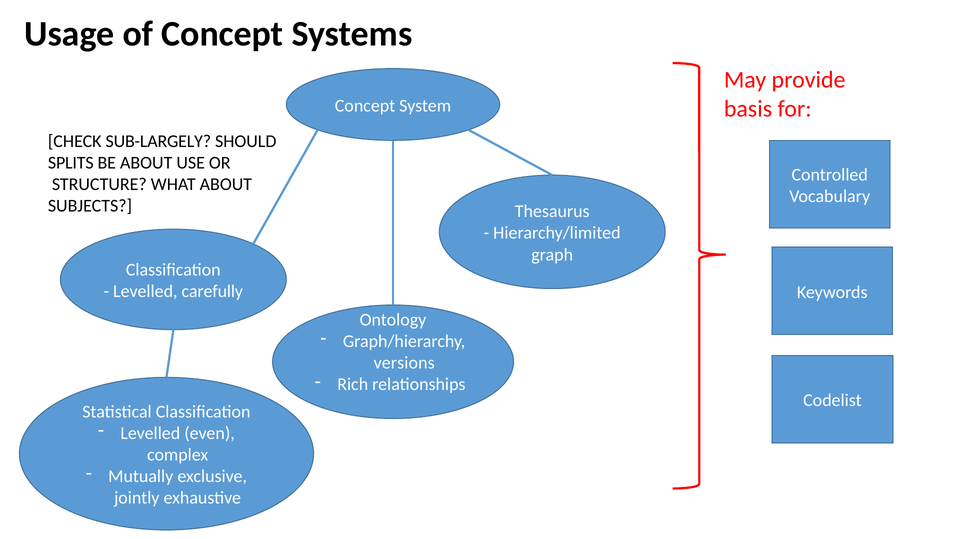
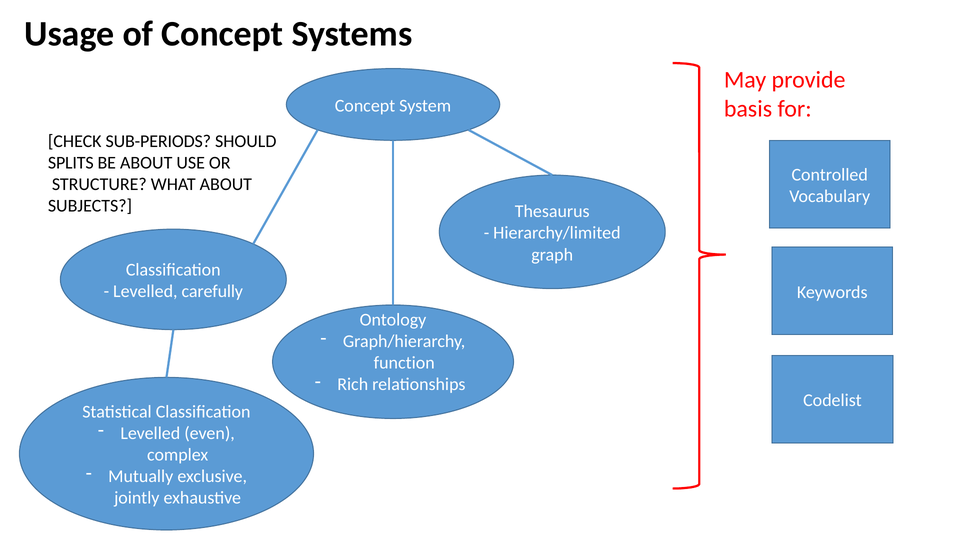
SUB-LARGELY: SUB-LARGELY -> SUB-PERIODS
versions: versions -> function
